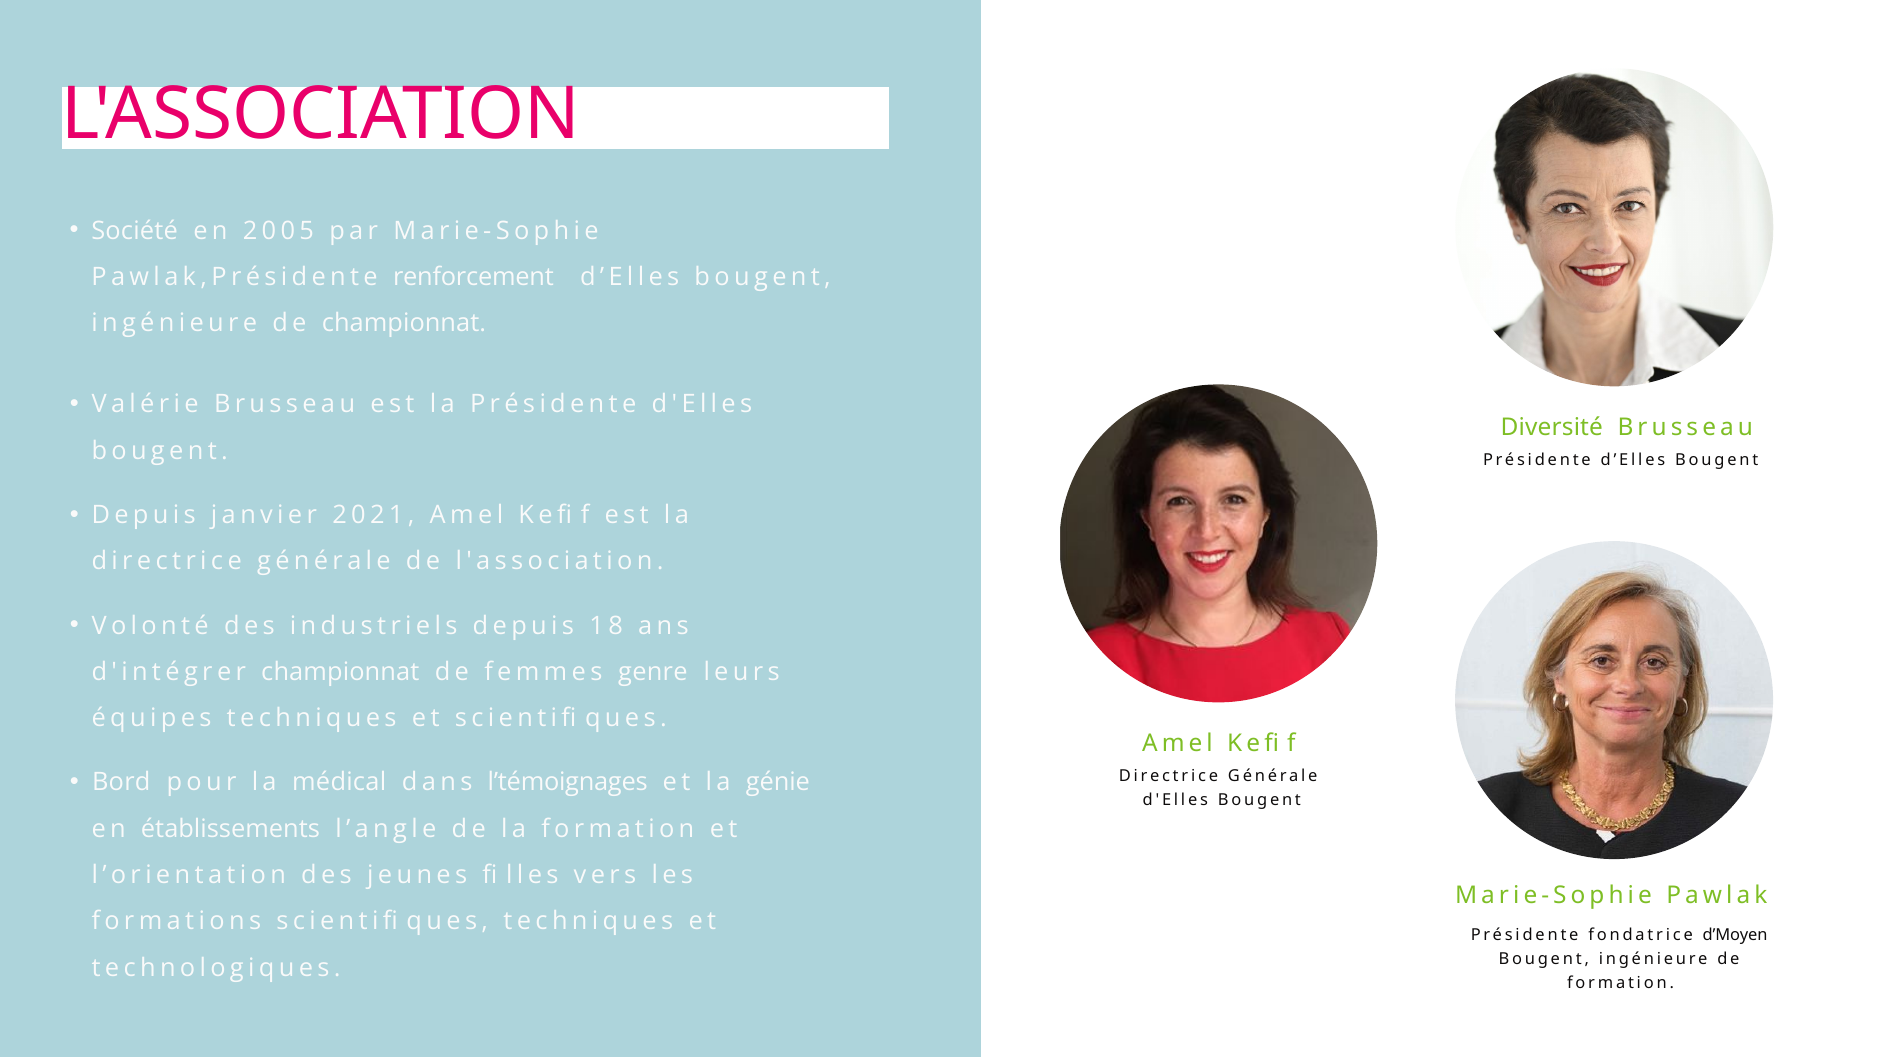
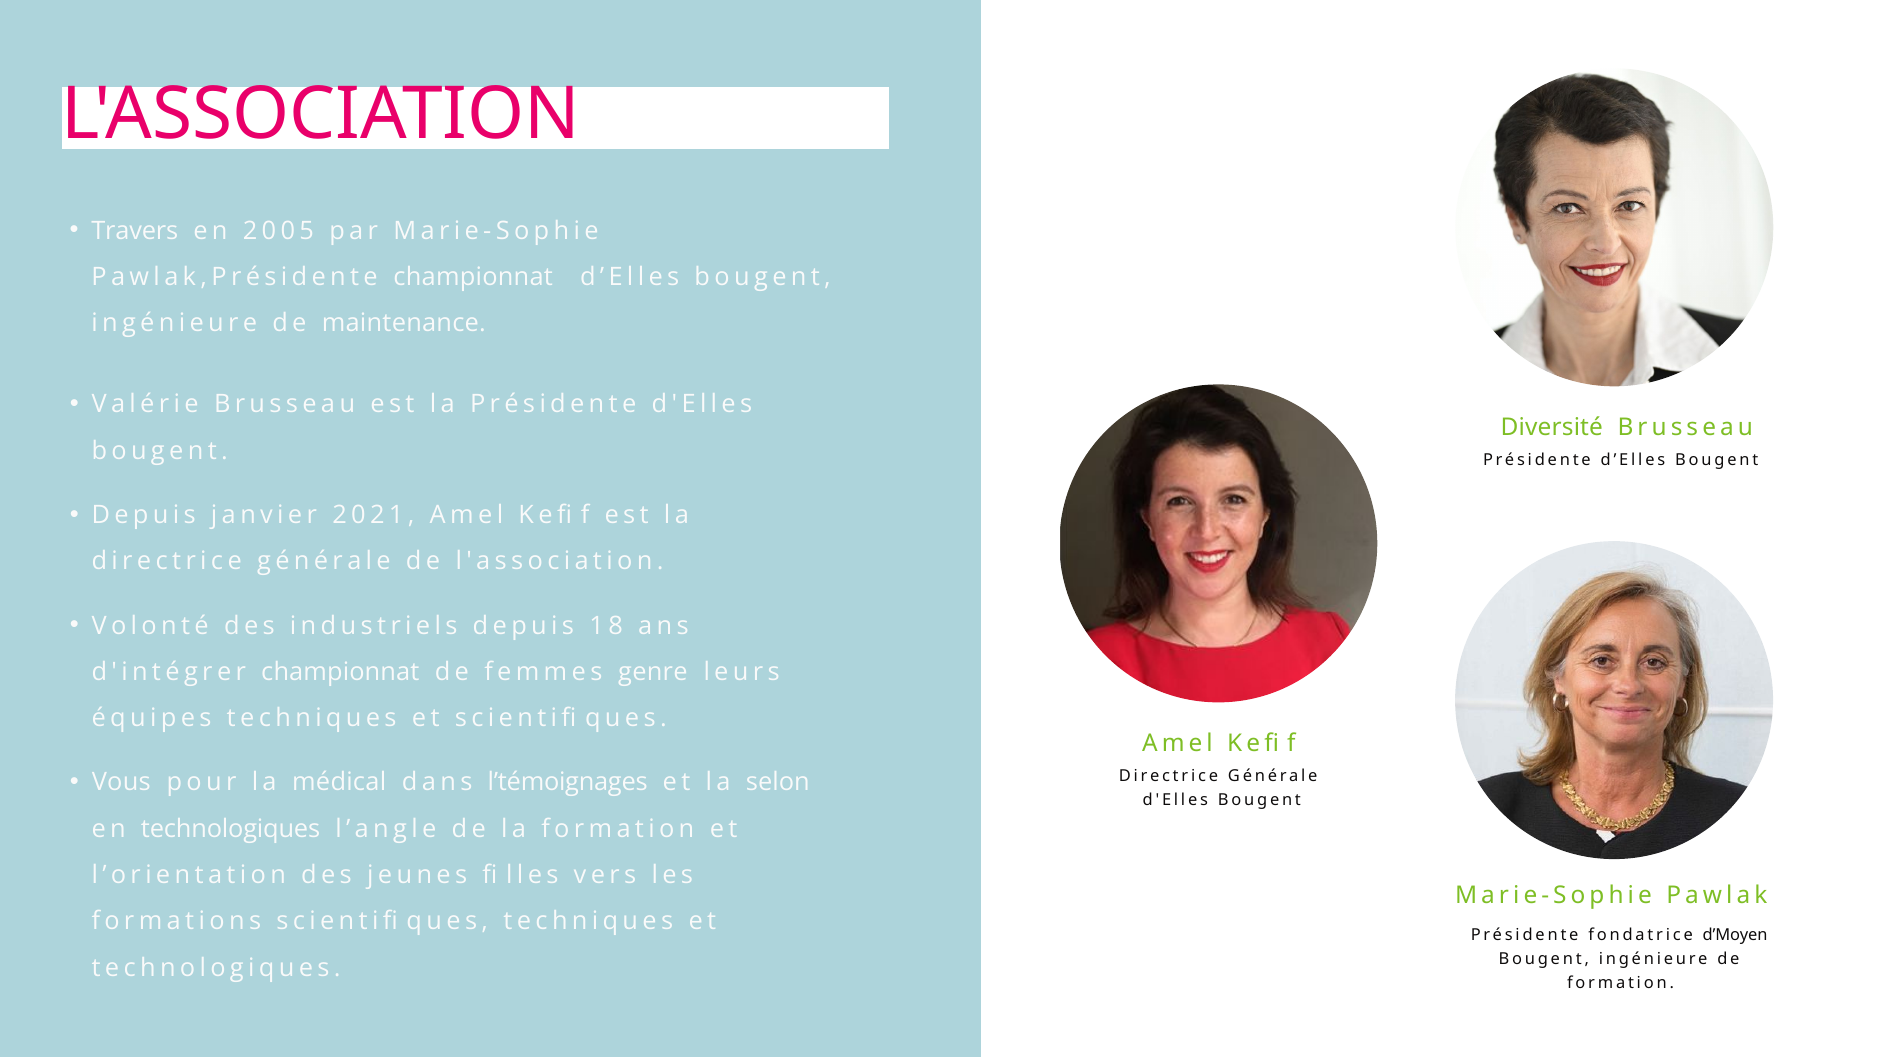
Société: Société -> Travers
Pawlak,Présidente renforcement: renforcement -> championnat
de championnat: championnat -> maintenance
Bord: Bord -> Vous
génie: génie -> selon
en établissements: établissements -> technologiques
